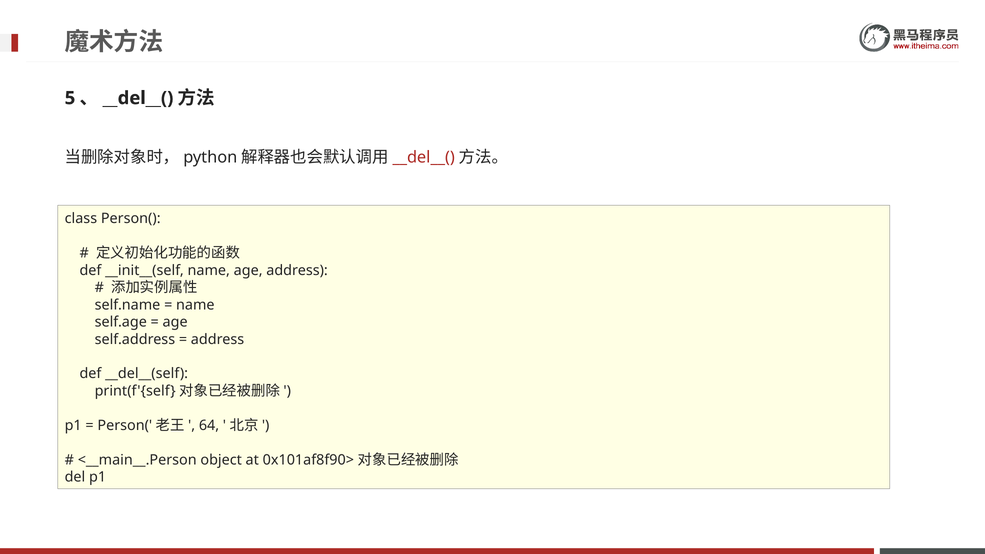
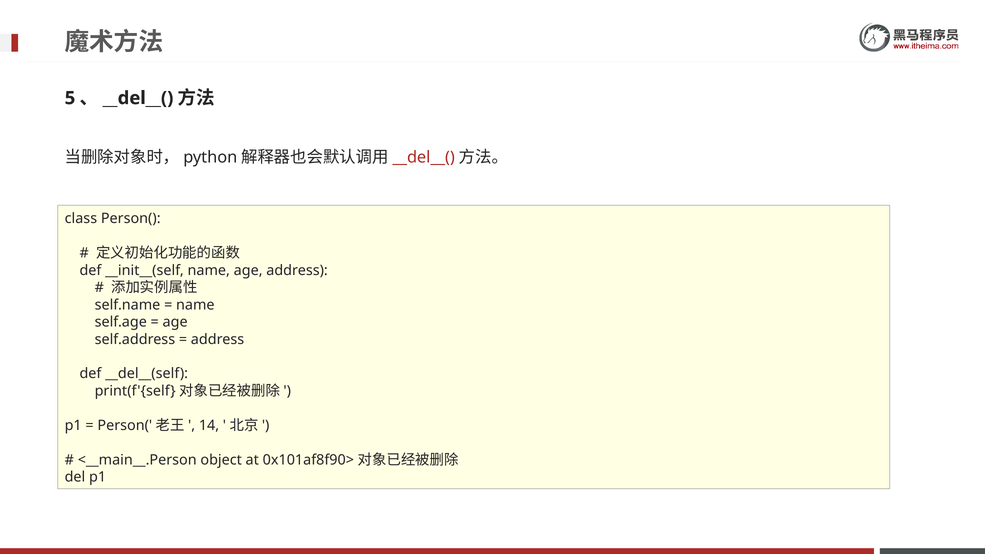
64: 64 -> 14
